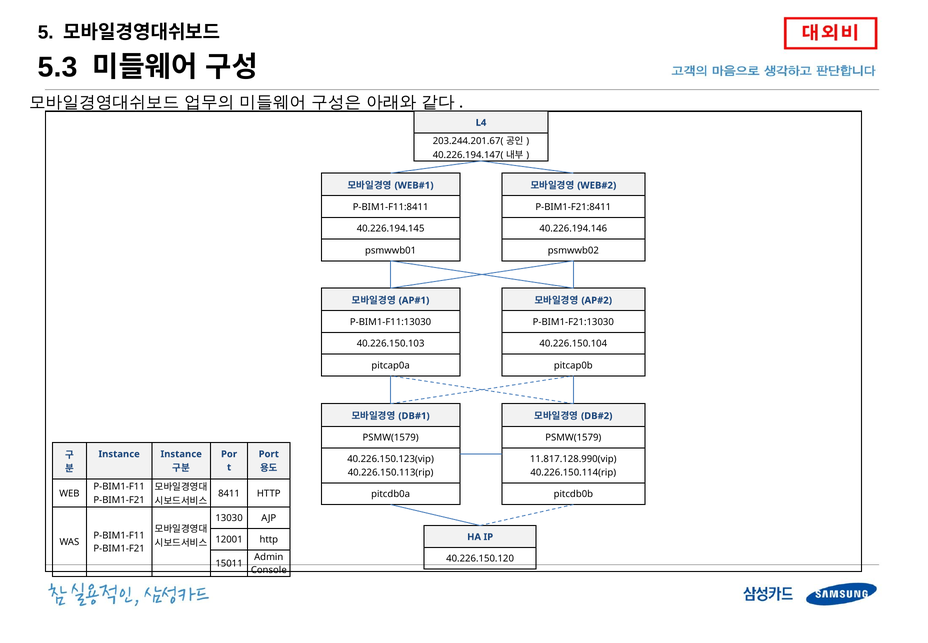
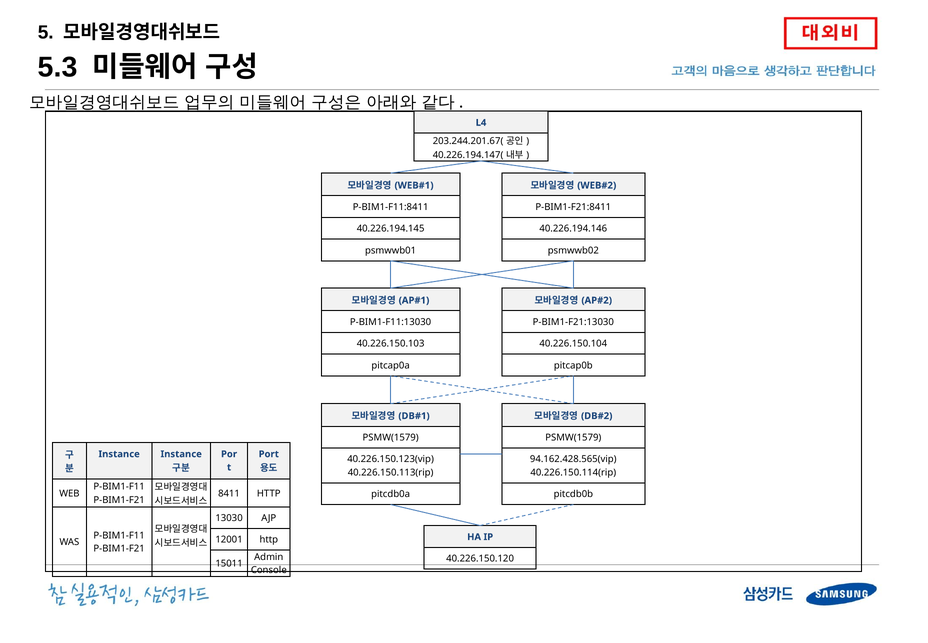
11.817.128.990(vip: 11.817.128.990(vip -> 94.162.428.565(vip
